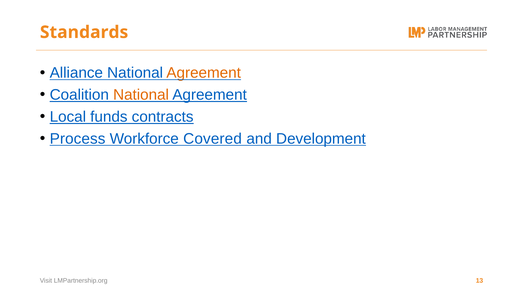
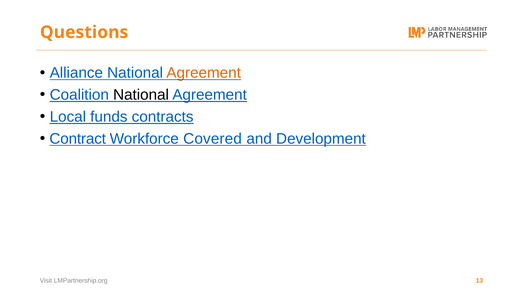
Standards: Standards -> Questions
National at (141, 95) colour: orange -> black
Process: Process -> Contract
